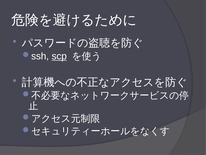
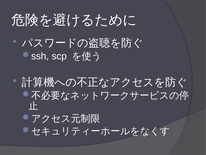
scp underline: present -> none
